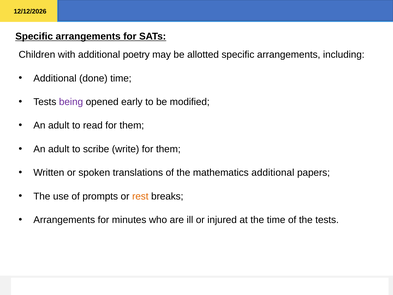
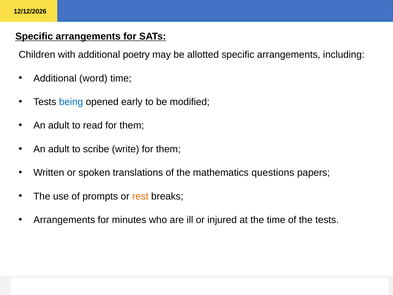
done: done -> word
being colour: purple -> blue
mathematics additional: additional -> questions
